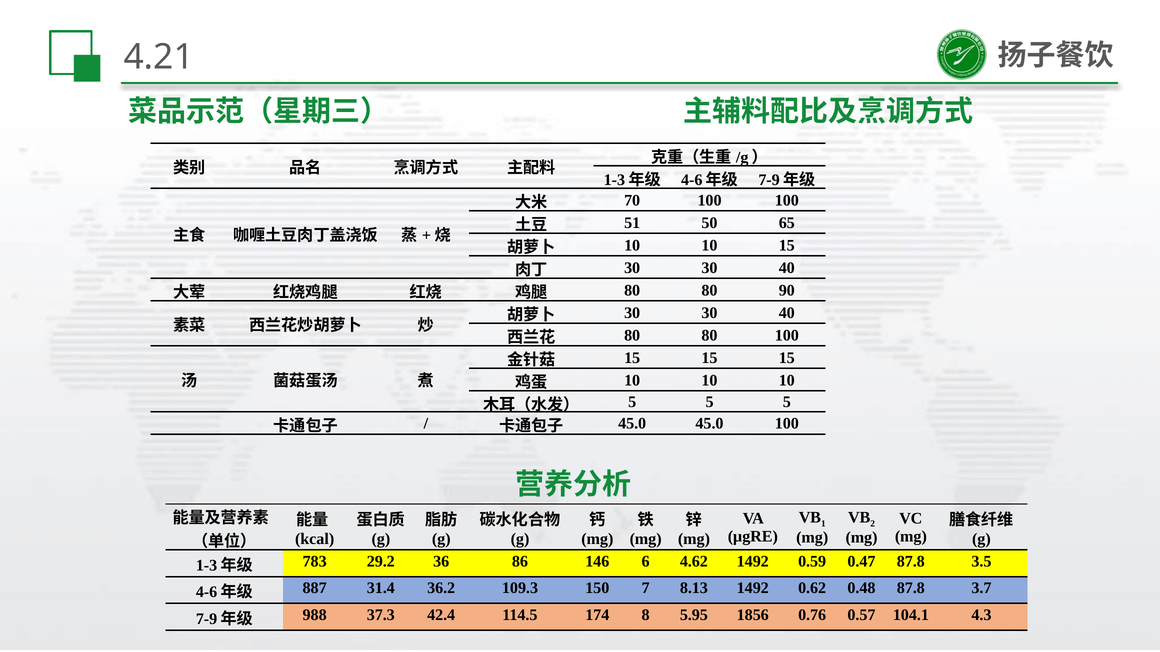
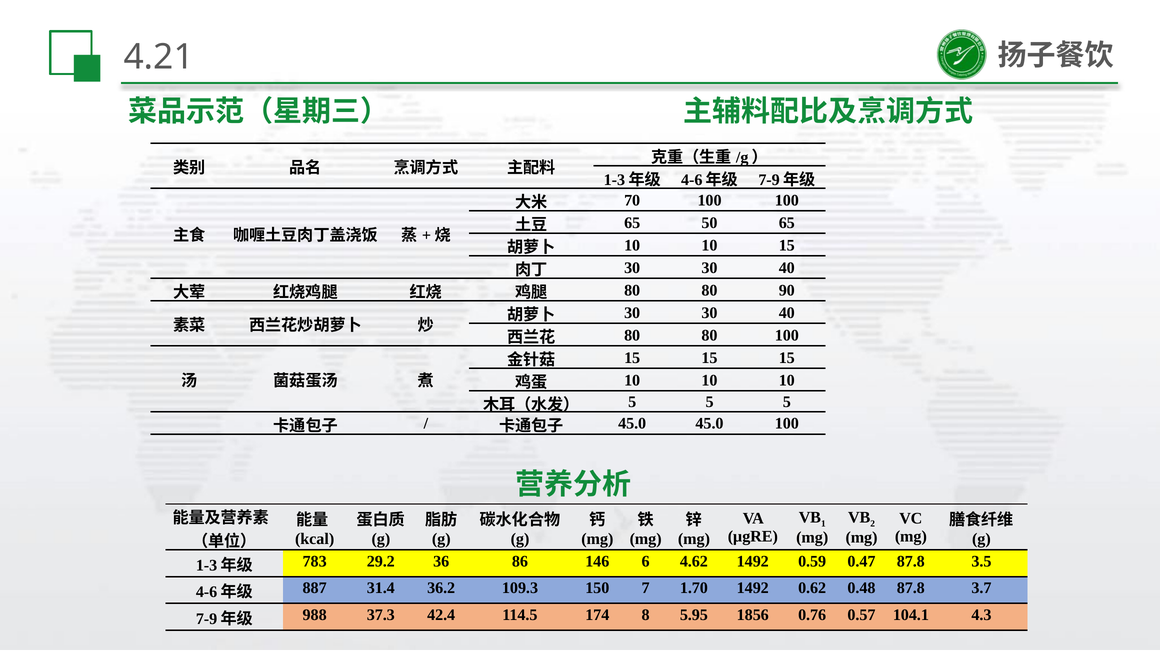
51 at (632, 223): 51 -> 65
8.13: 8.13 -> 1.70
